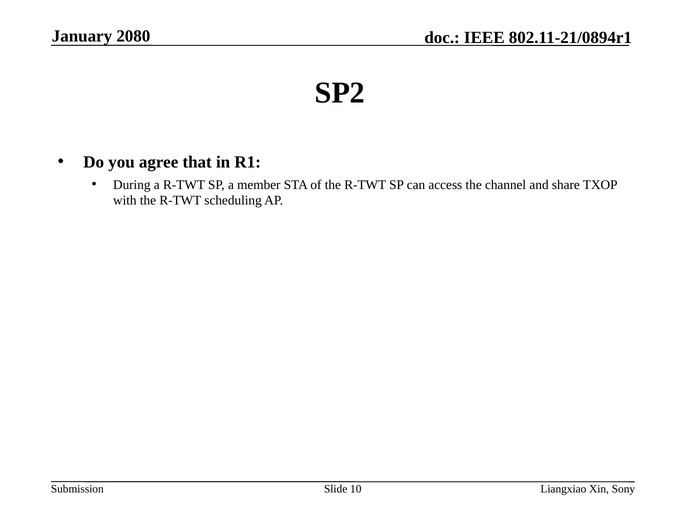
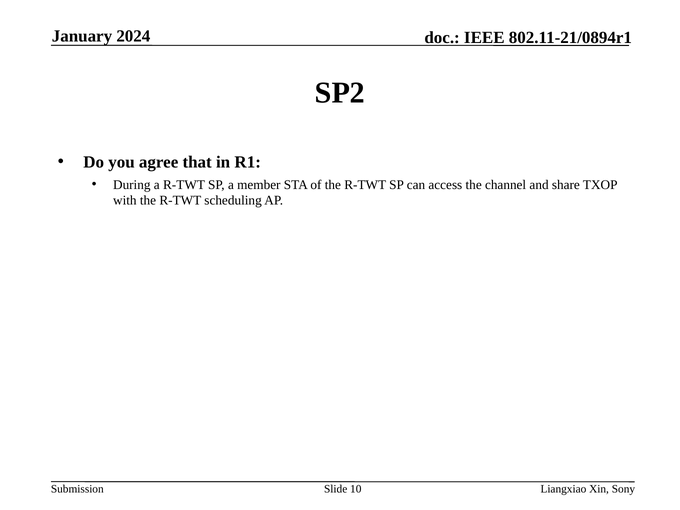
2080: 2080 -> 2024
